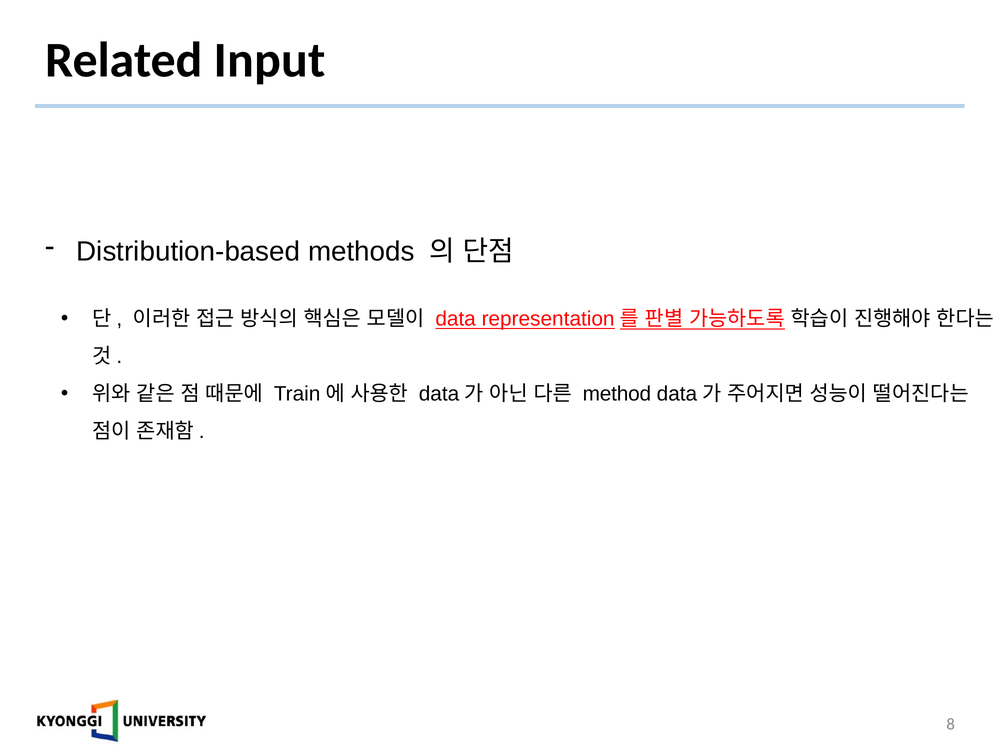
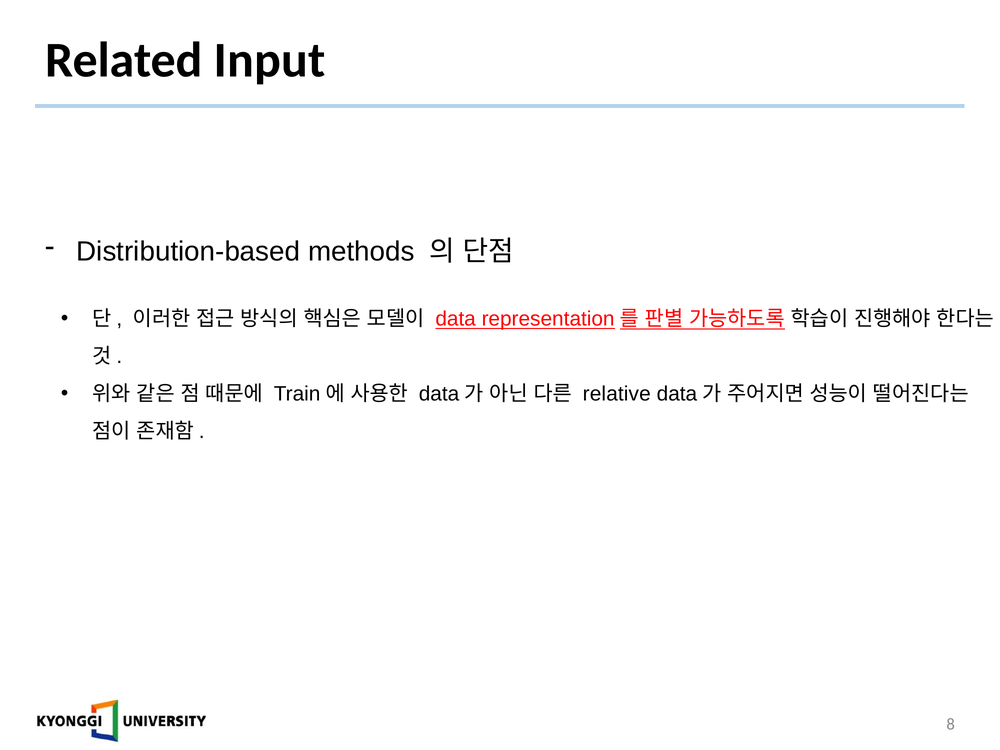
method: method -> relative
